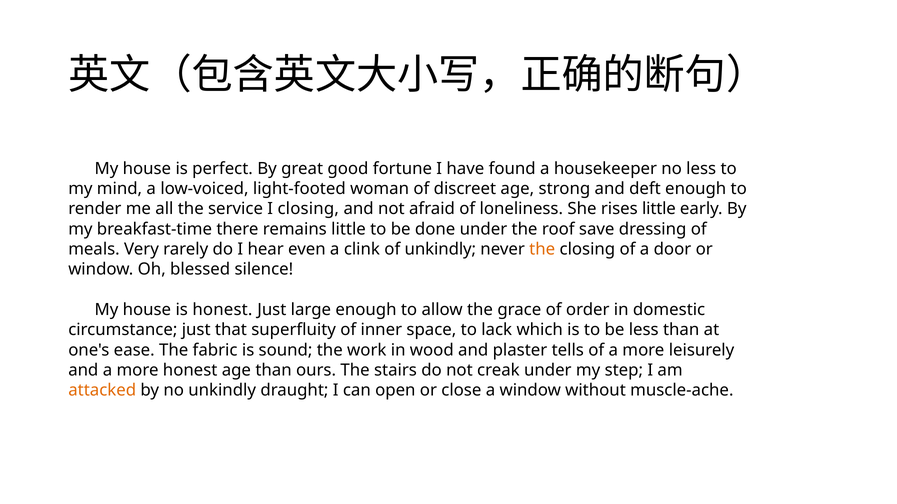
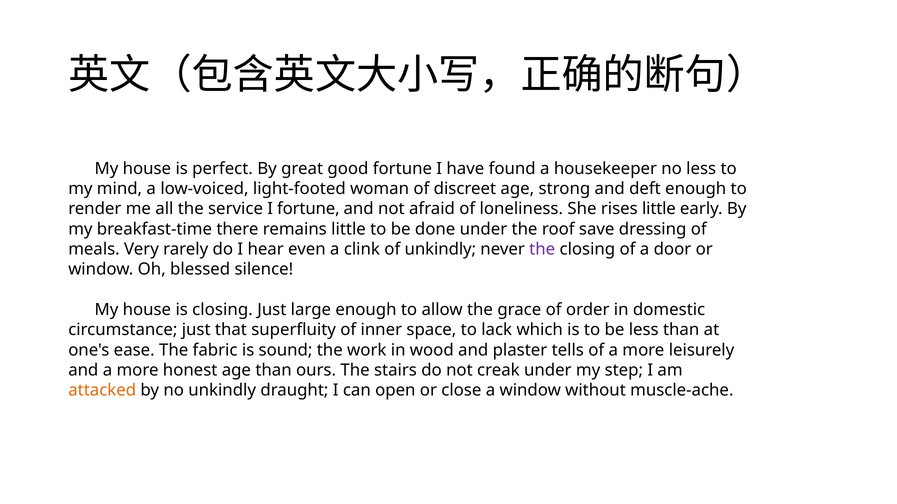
I closing: closing -> fortune
the at (542, 250) colour: orange -> purple
is honest: honest -> closing
